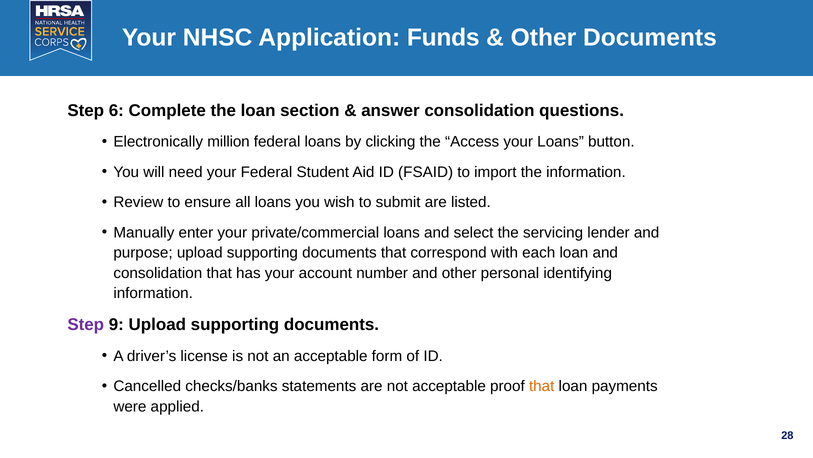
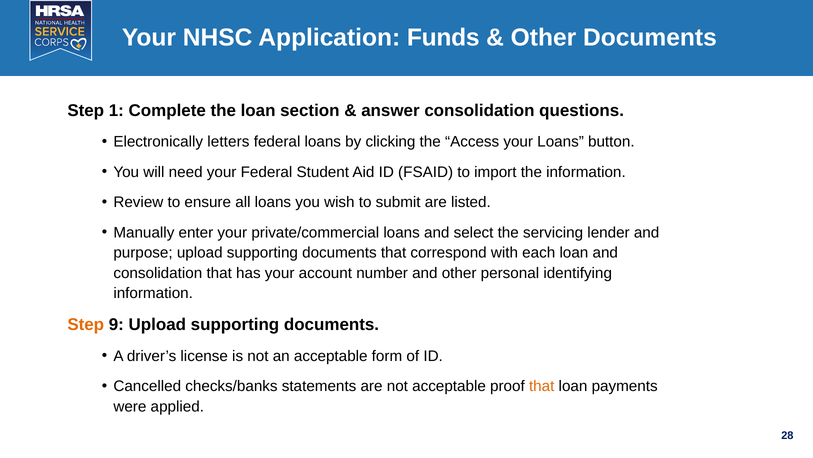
6: 6 -> 1
million: million -> letters
Step at (86, 324) colour: purple -> orange
